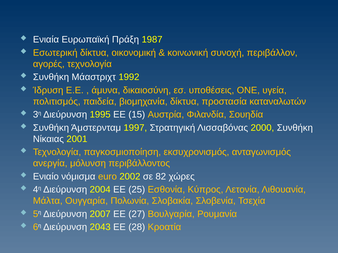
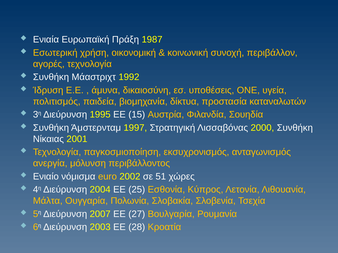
Εσωτερική δίκτυα: δίκτυα -> χρήση
82: 82 -> 51
2043: 2043 -> 2003
